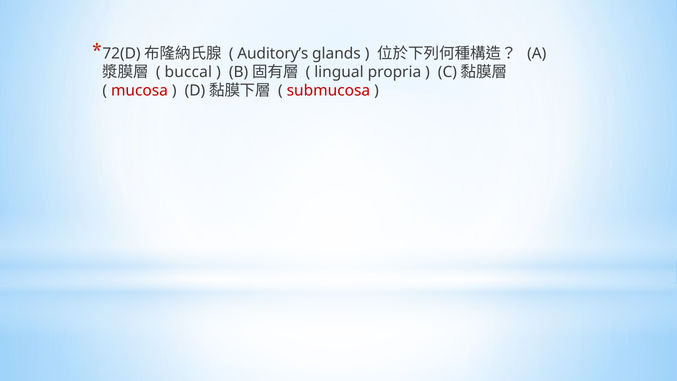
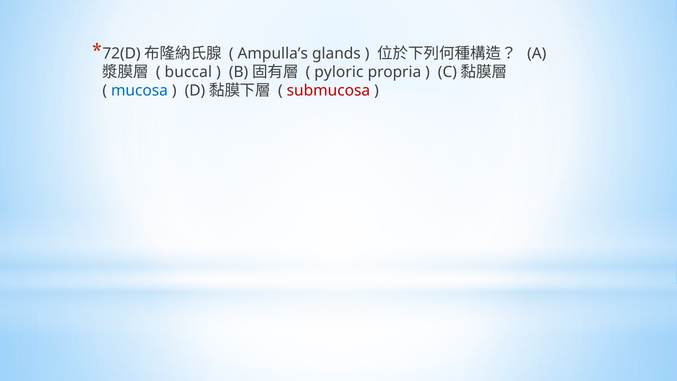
Auditory’s: Auditory’s -> Ampulla’s
lingual: lingual -> pyloric
mucosa colour: red -> blue
